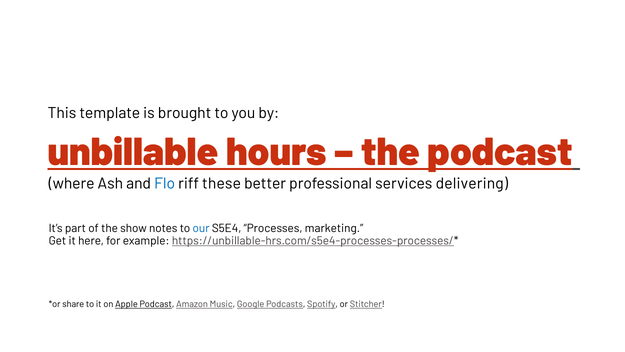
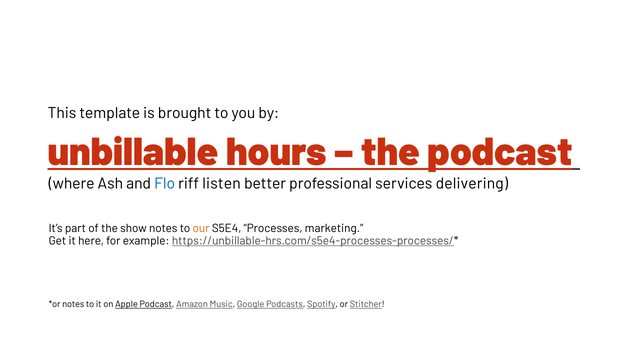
these: these -> listen
our colour: blue -> orange
share at (73, 304): share -> notes
